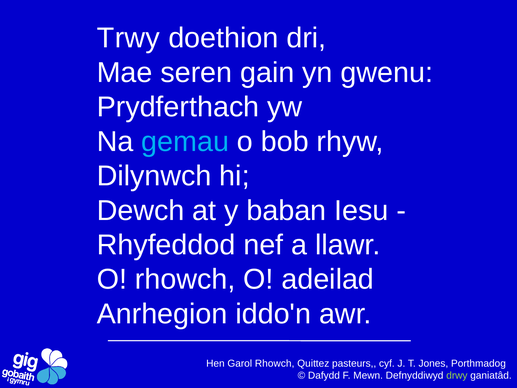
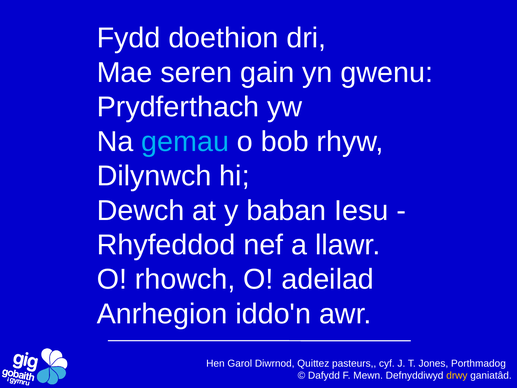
Trwy: Trwy -> Fydd
Garol Rhowch: Rhowch -> Diwrnod
drwy colour: light green -> yellow
